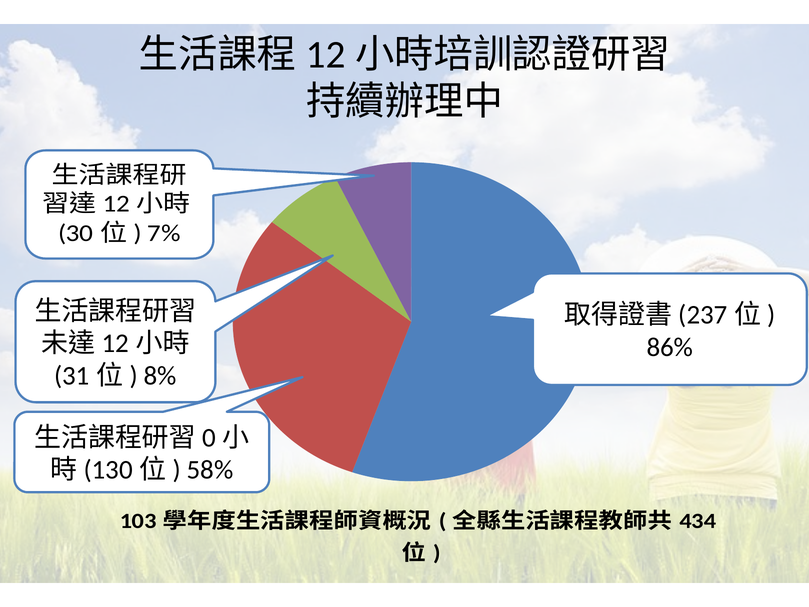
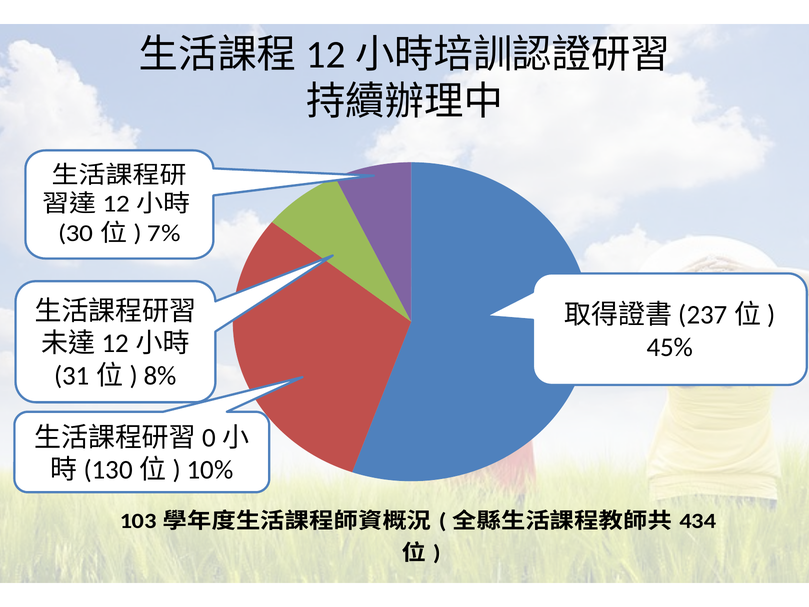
86%: 86% -> 45%
58%: 58% -> 10%
